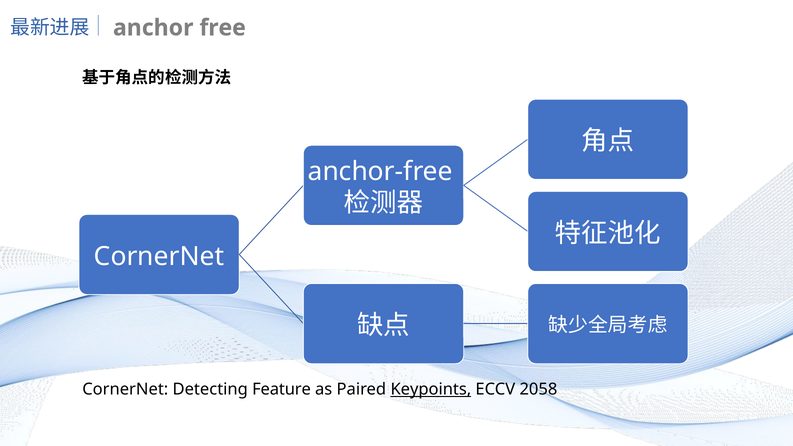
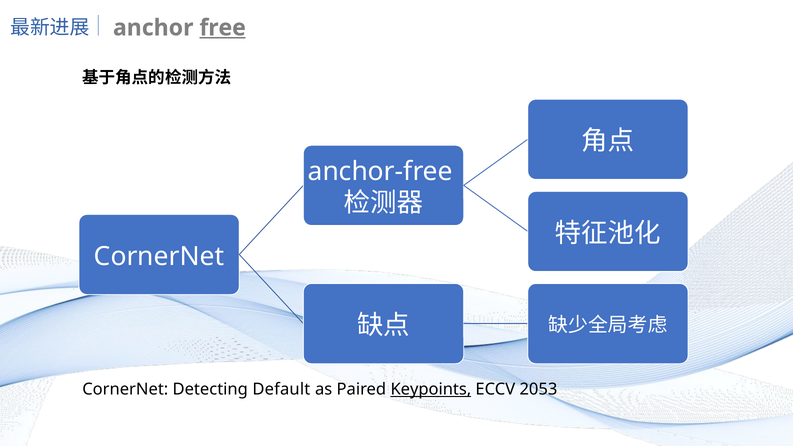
free underline: none -> present
Feature: Feature -> Default
2058: 2058 -> 2053
